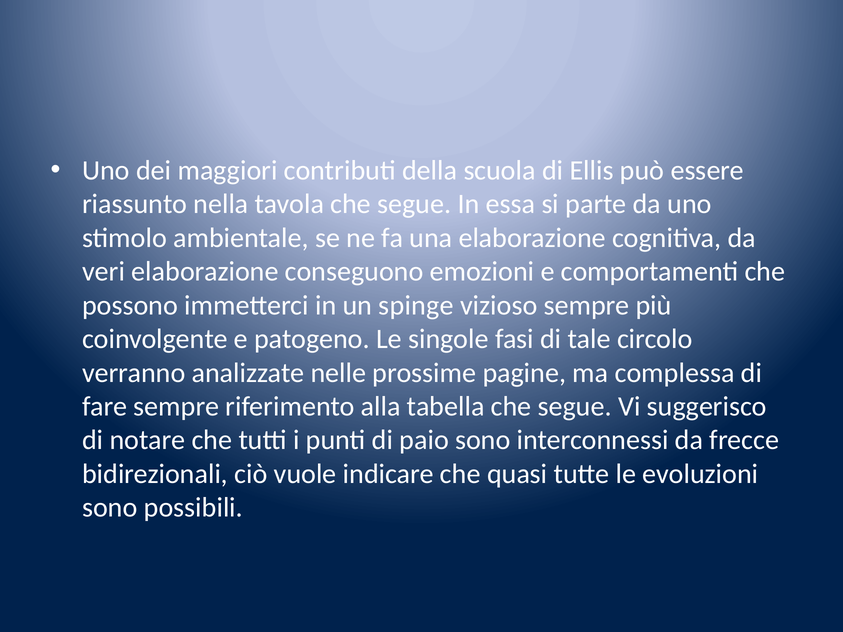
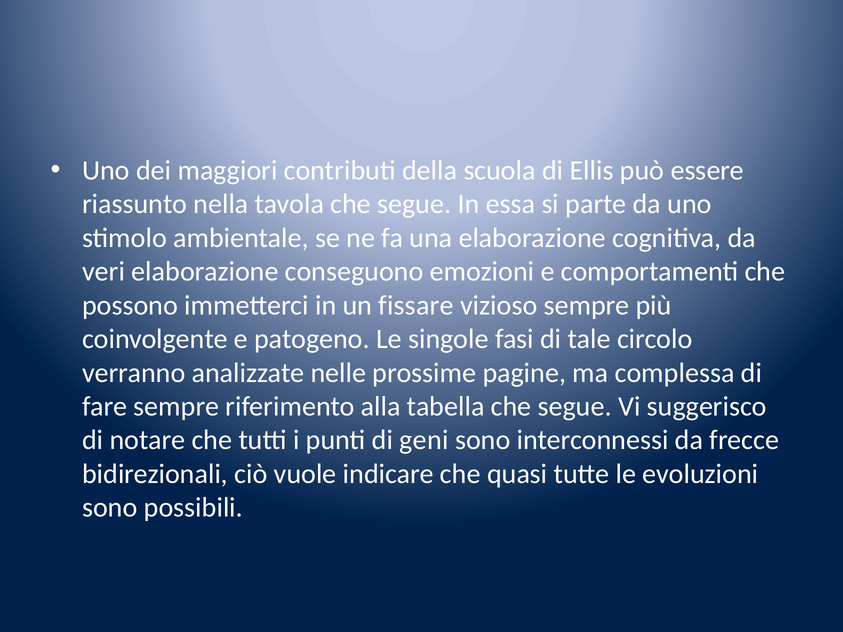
spinge: spinge -> fissare
paio: paio -> geni
